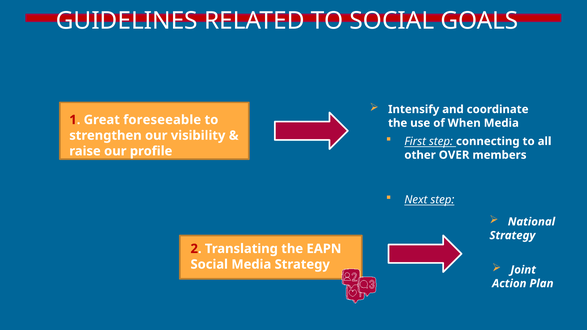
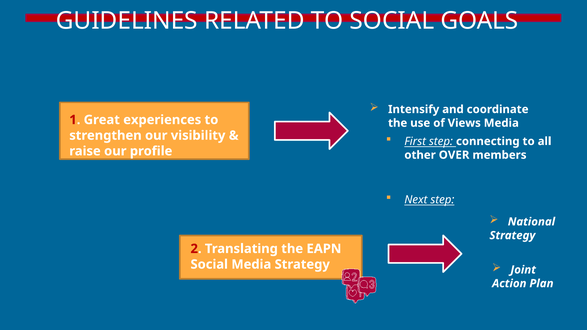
foreseeable: foreseeable -> experiences
When: When -> Views
